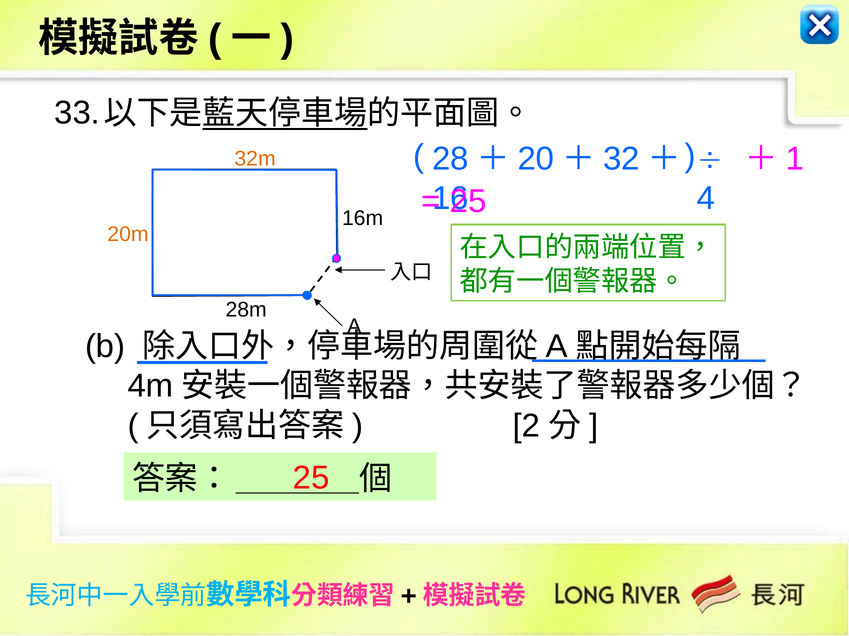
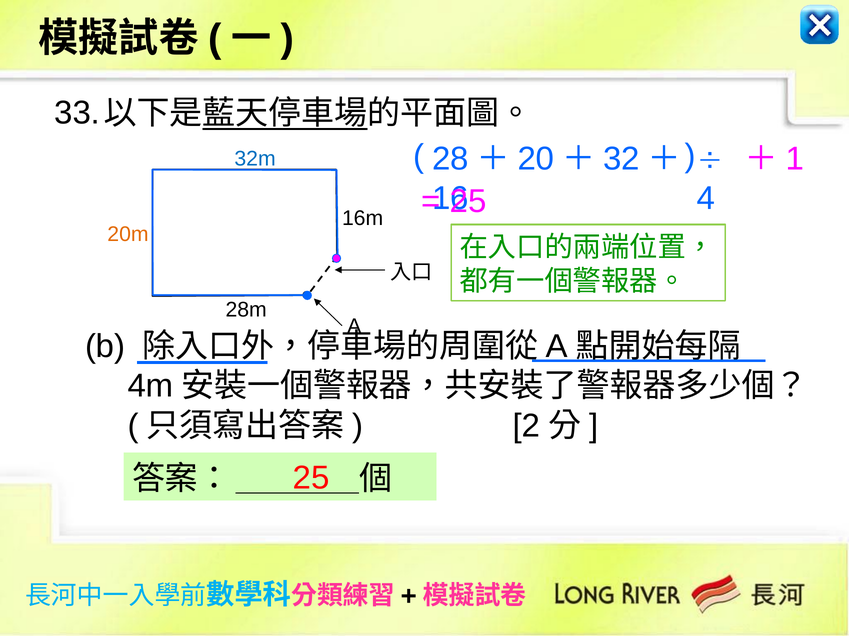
32m colour: orange -> blue
